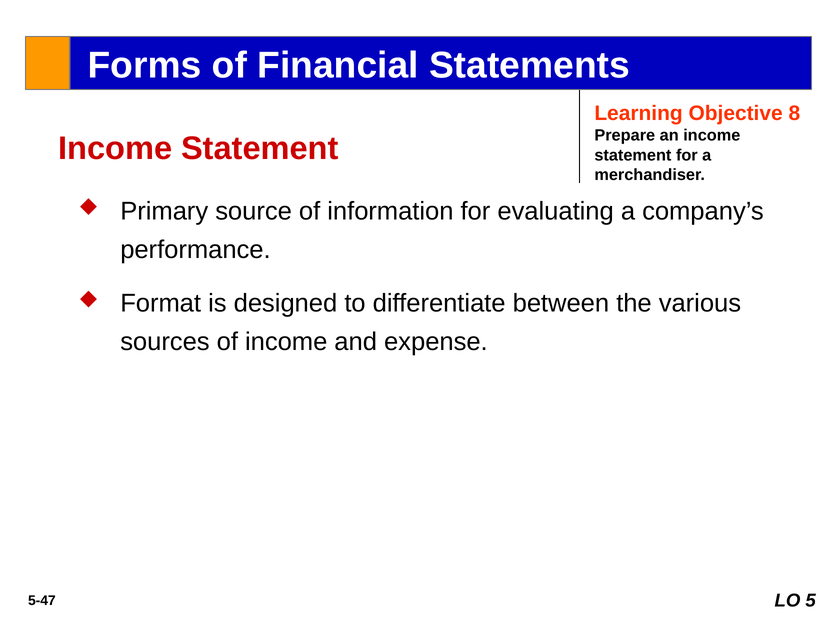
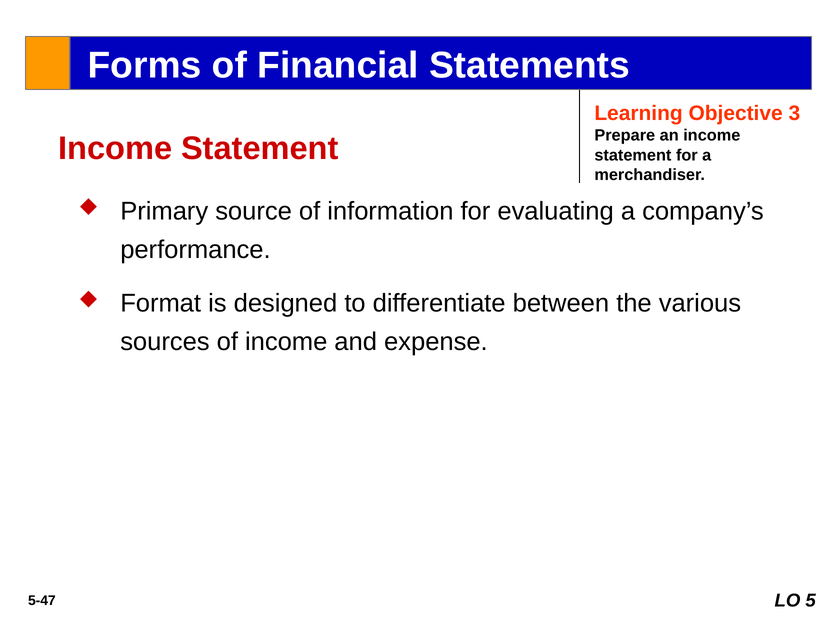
8: 8 -> 3
